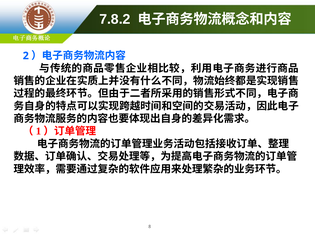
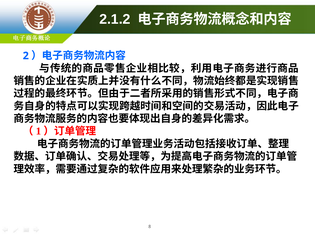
7.8.2: 7.8.2 -> 2.1.2
